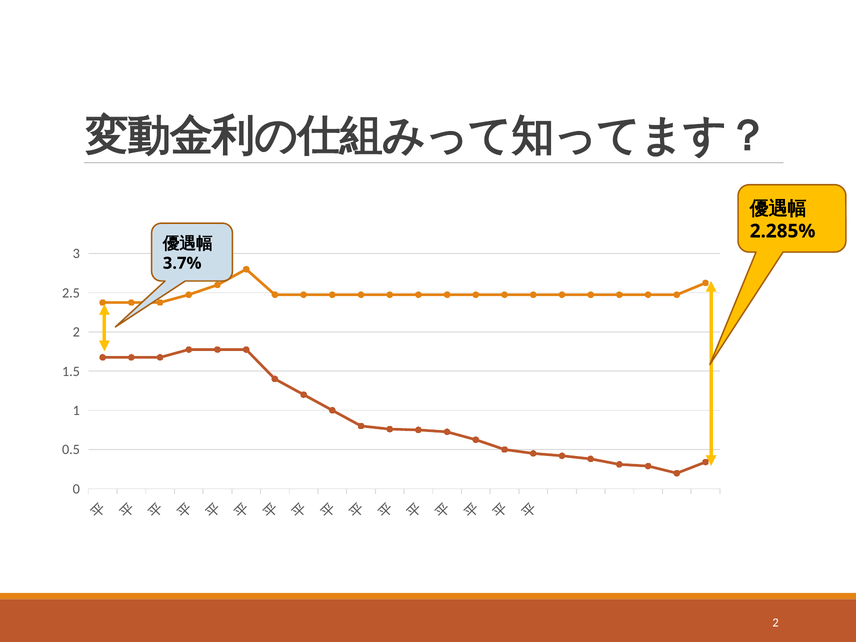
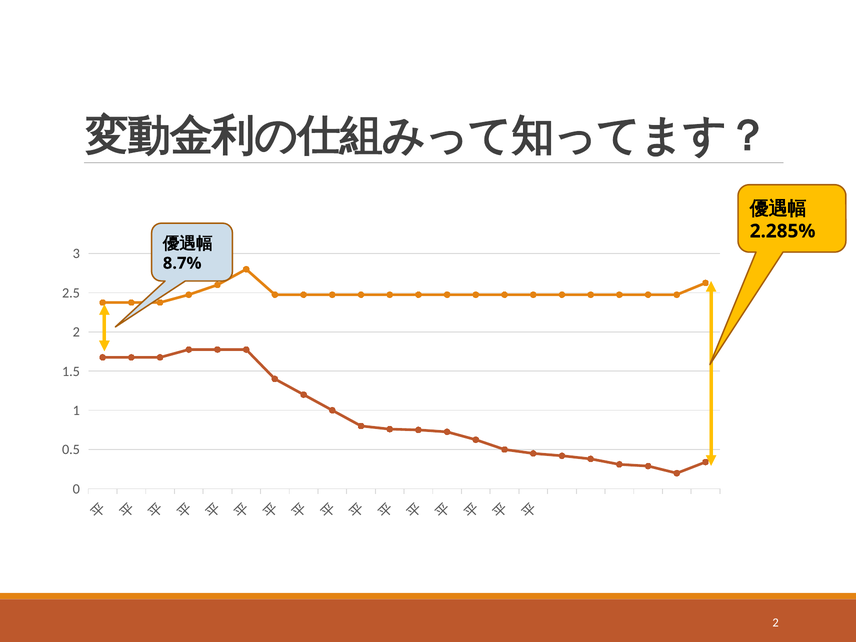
3.7%: 3.7% -> 8.7%
